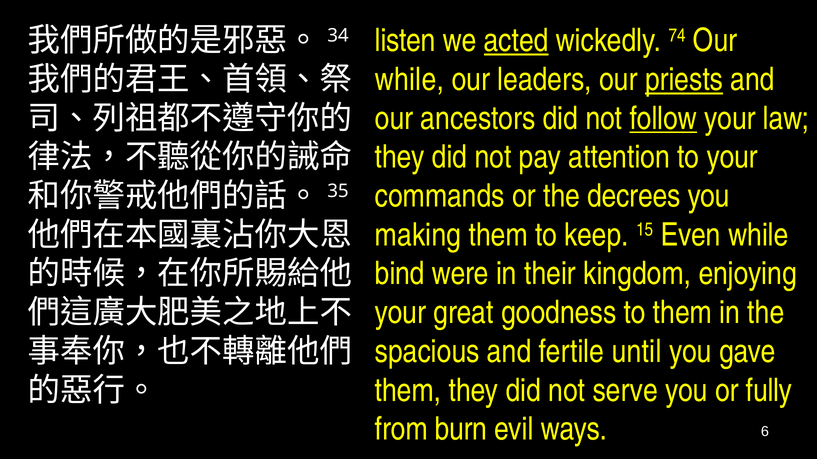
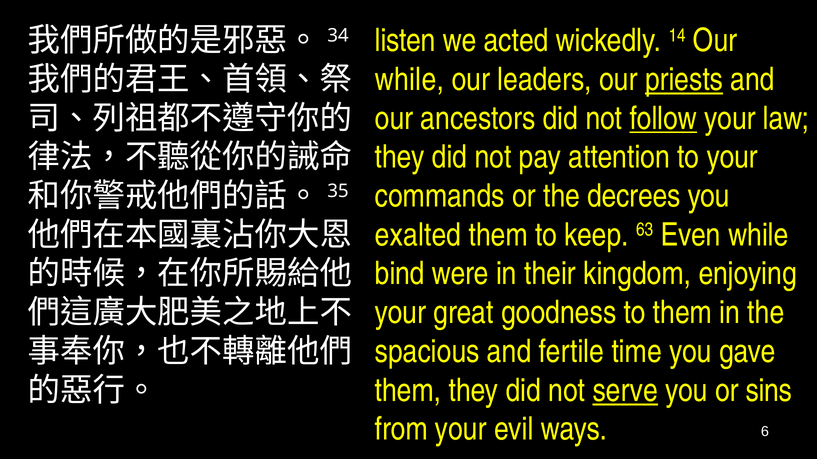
acted underline: present -> none
74: 74 -> 14
making: making -> exalted
15: 15 -> 63
until: until -> time
serve underline: none -> present
fully: fully -> sins
from burn: burn -> your
